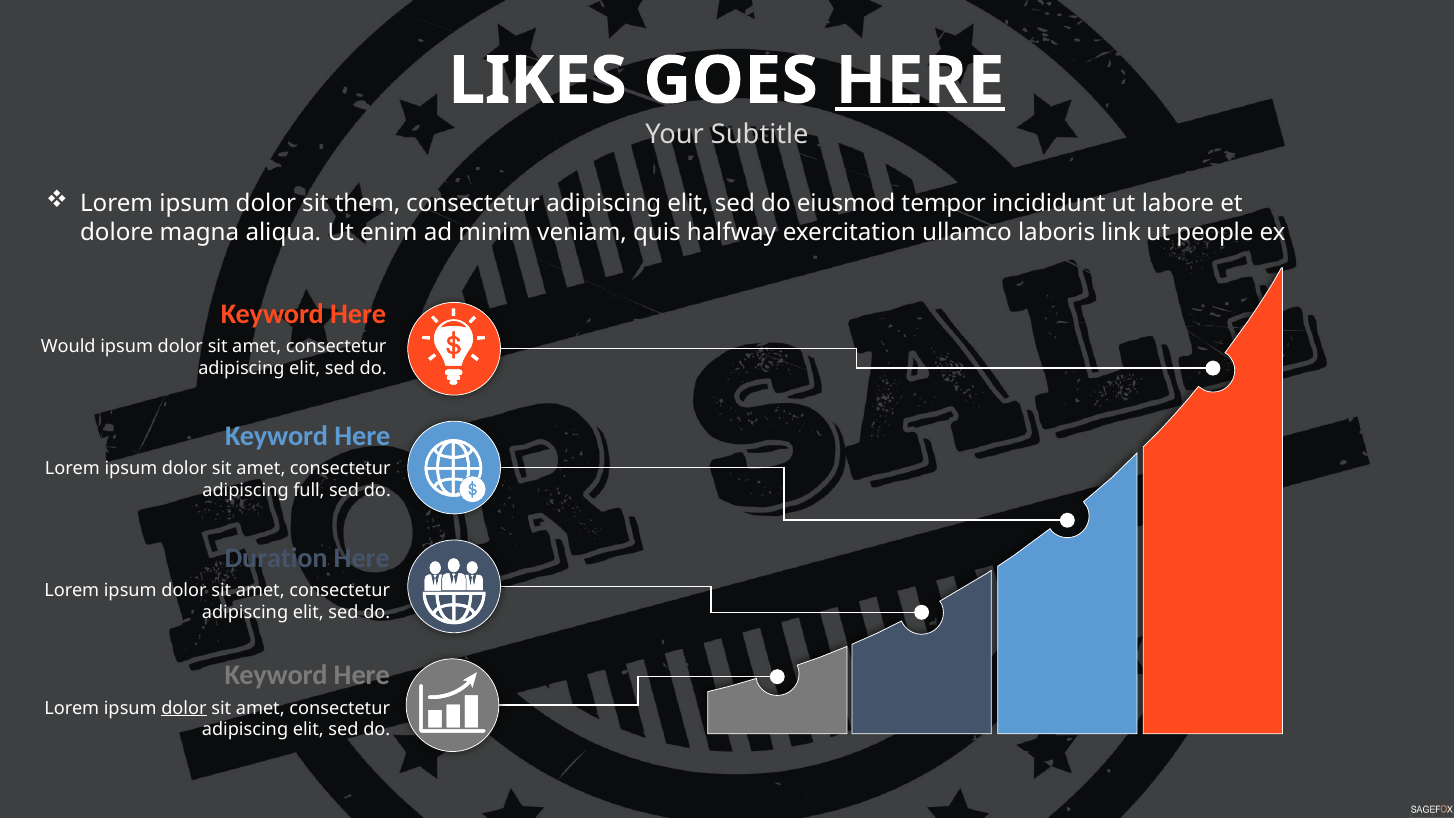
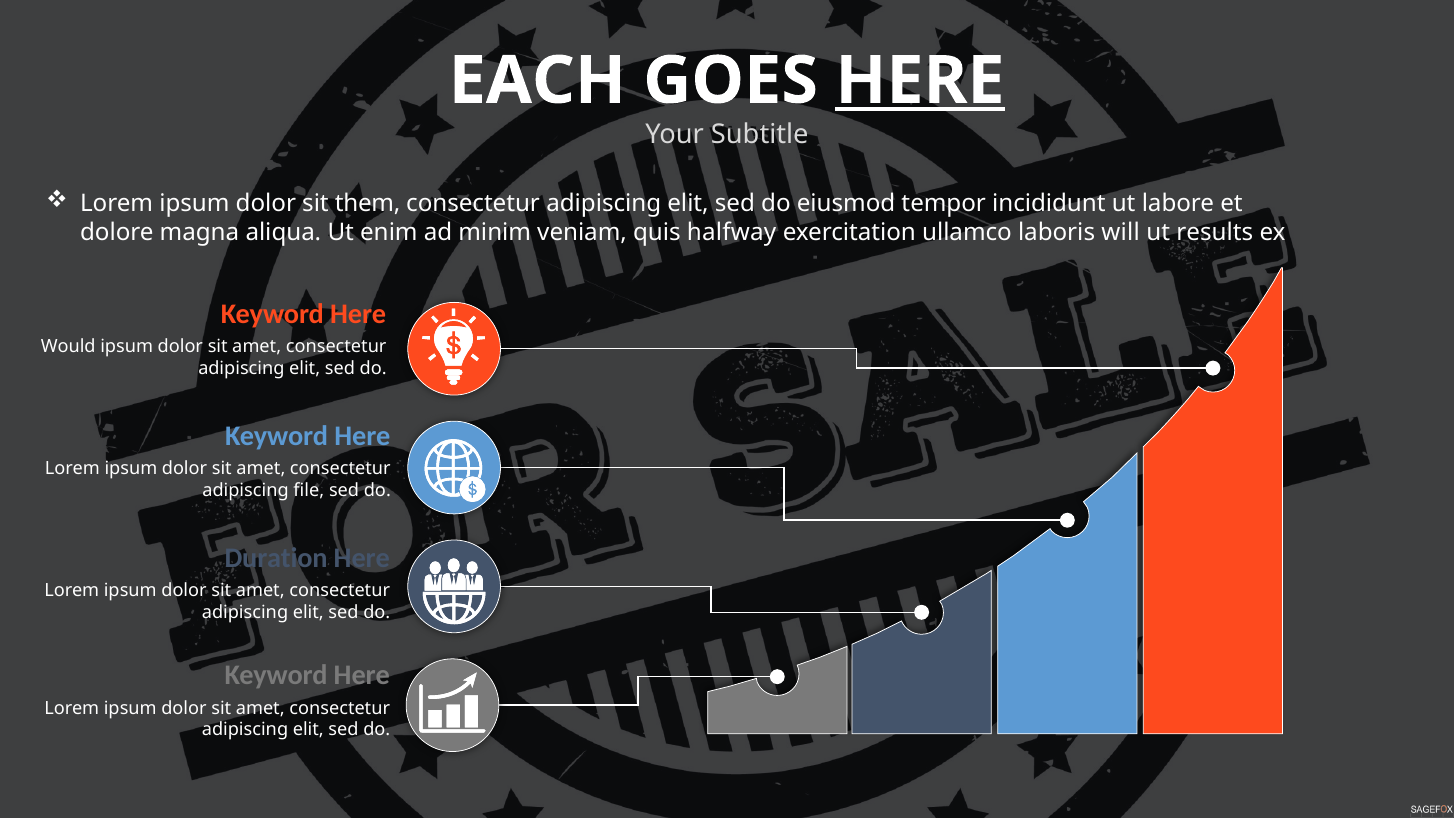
LIKES: LIKES -> EACH
link: link -> will
people: people -> results
full: full -> file
dolor at (184, 708) underline: present -> none
